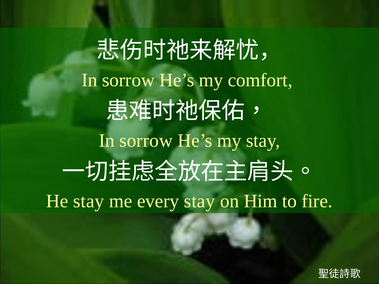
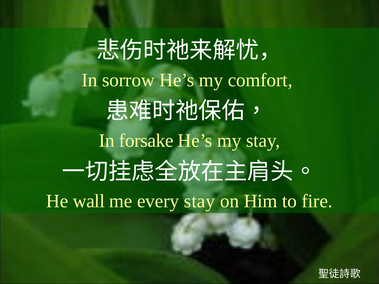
sorrow at (146, 141): sorrow -> forsake
He stay: stay -> wall
